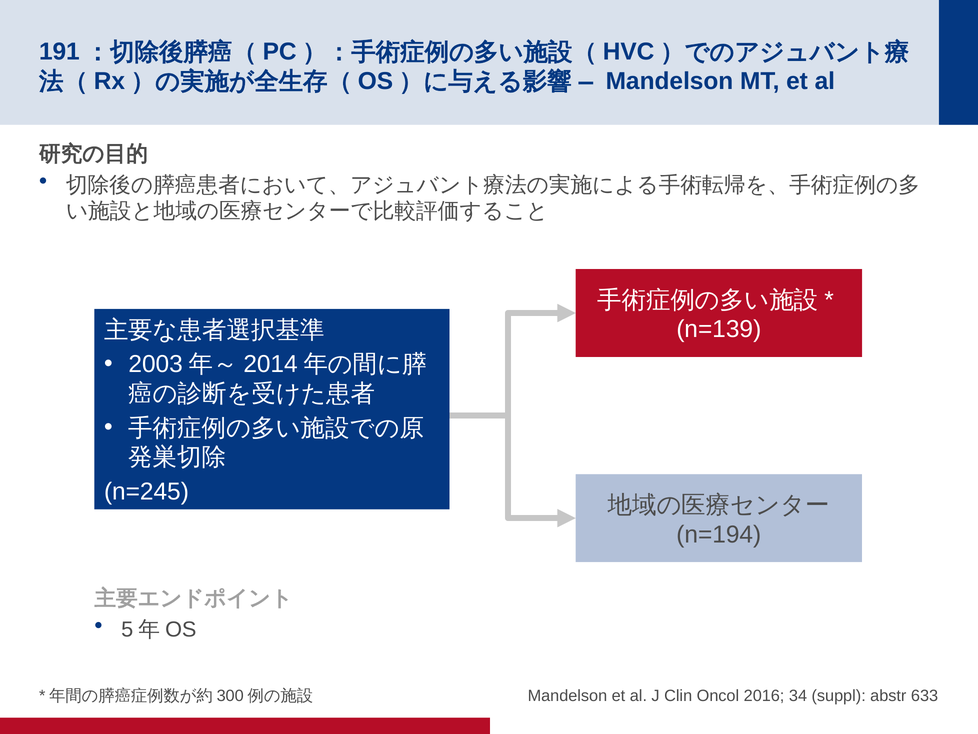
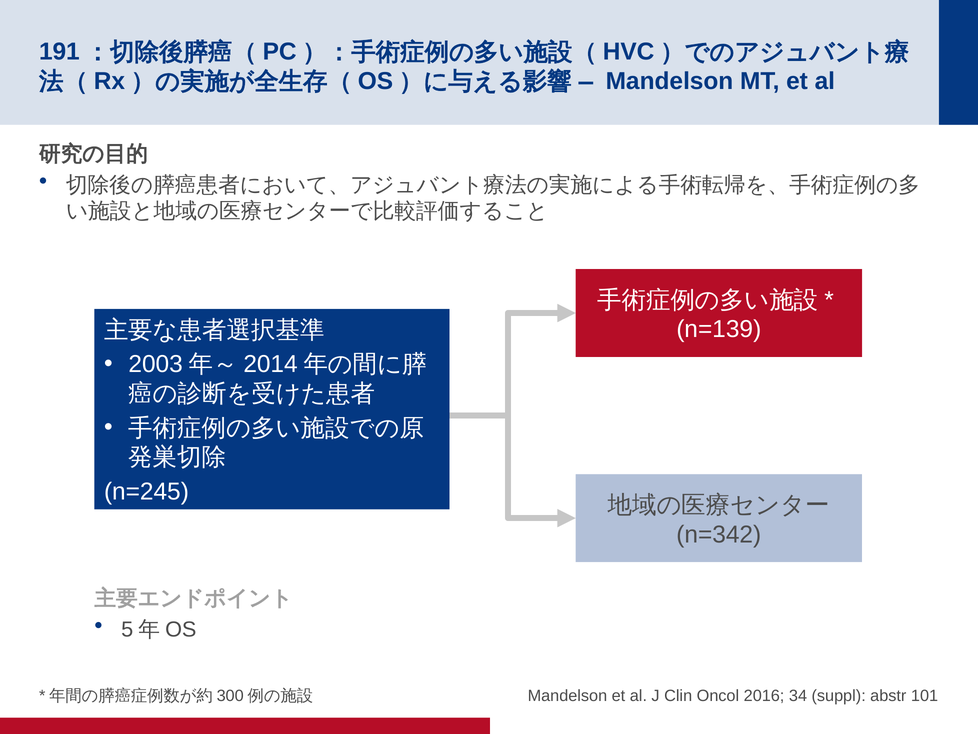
n=194: n=194 -> n=342
633: 633 -> 101
